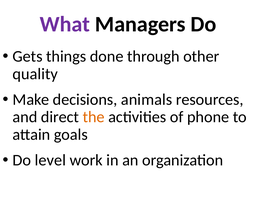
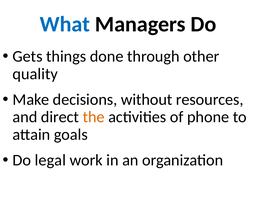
What colour: purple -> blue
animals: animals -> without
level: level -> legal
